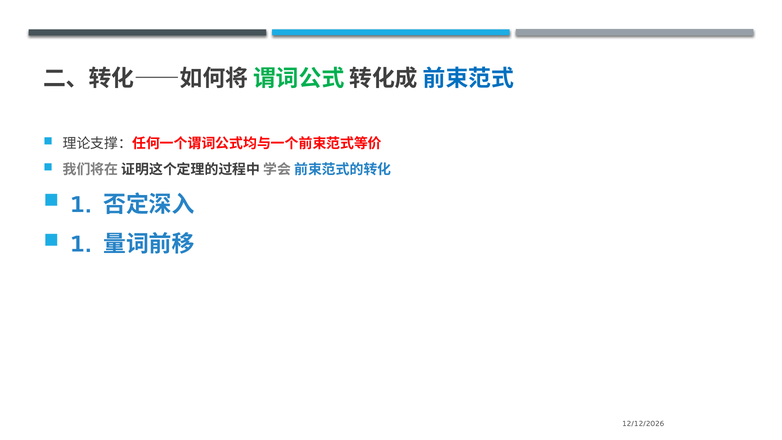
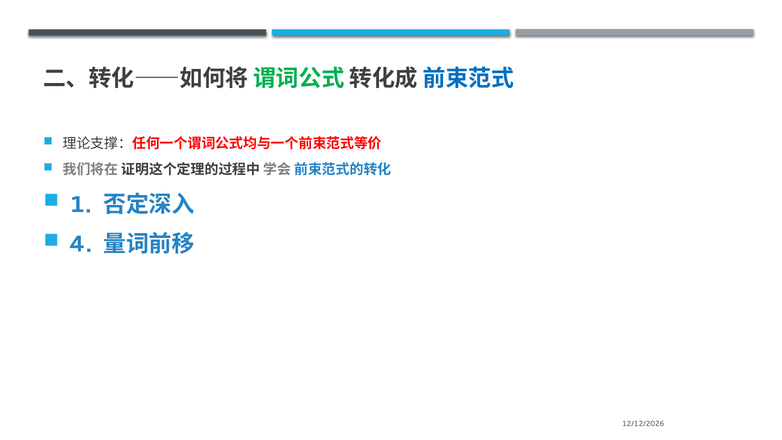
1 at (80, 244): 1 -> 4
